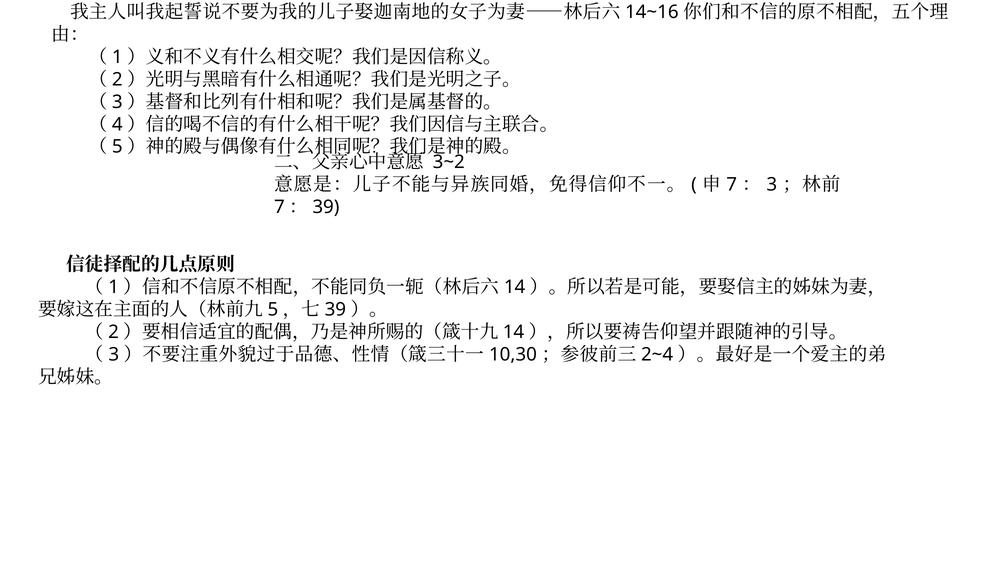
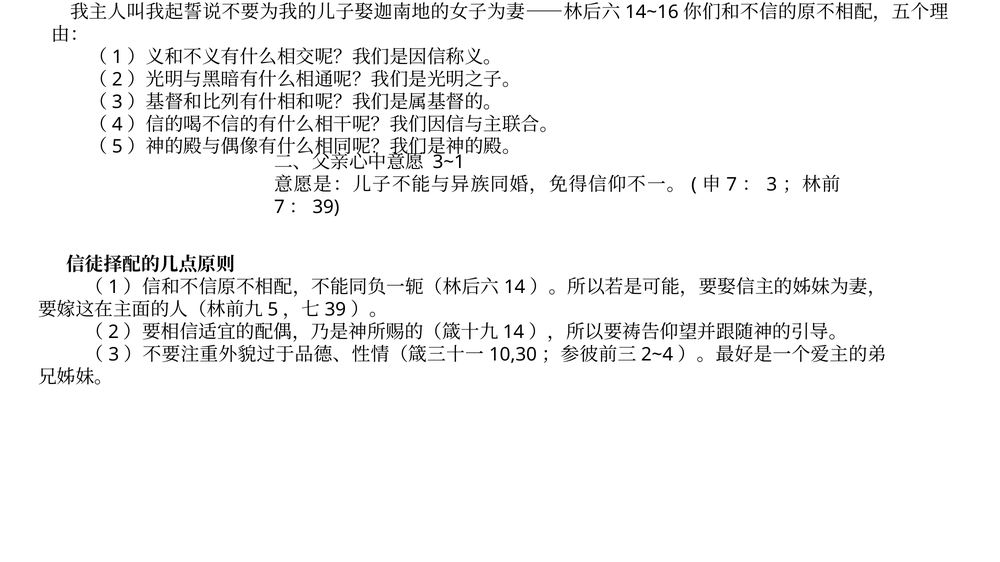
3~2: 3~2 -> 3~1
